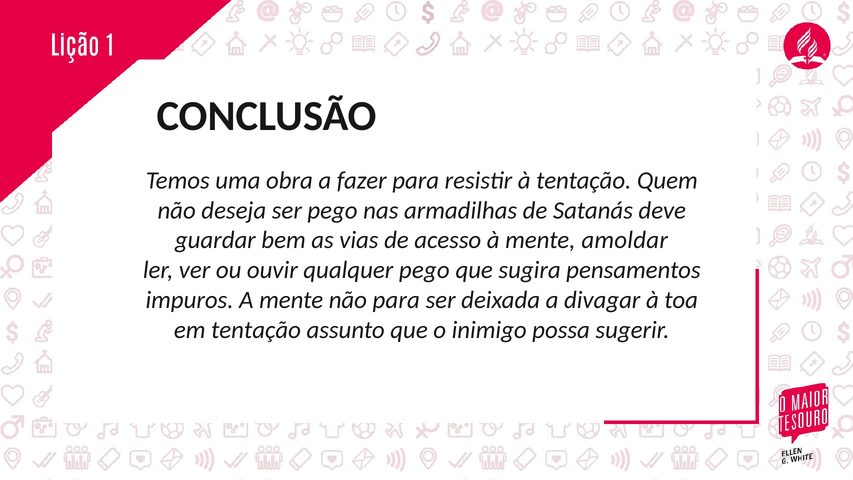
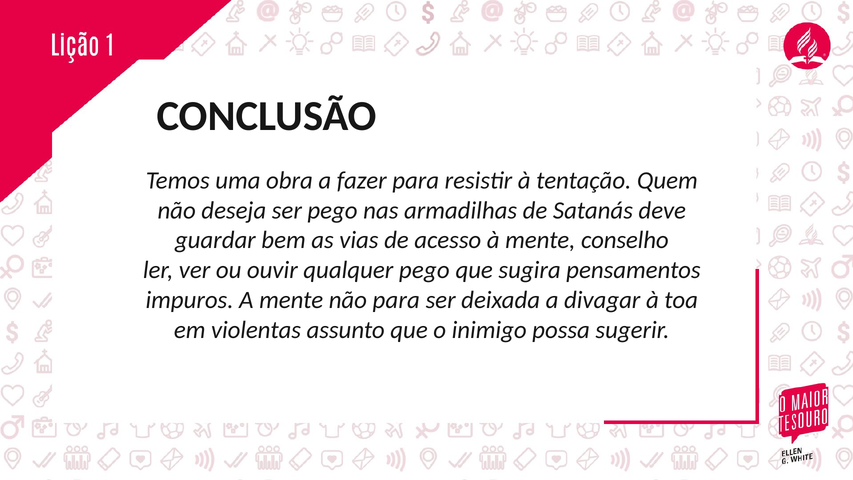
amoldar: amoldar -> conselho
em tentação: tentação -> violentas
